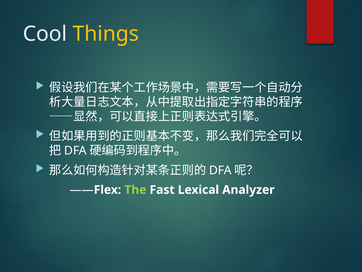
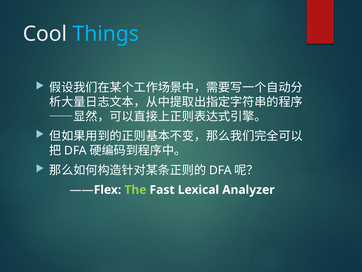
Things colour: yellow -> light blue
